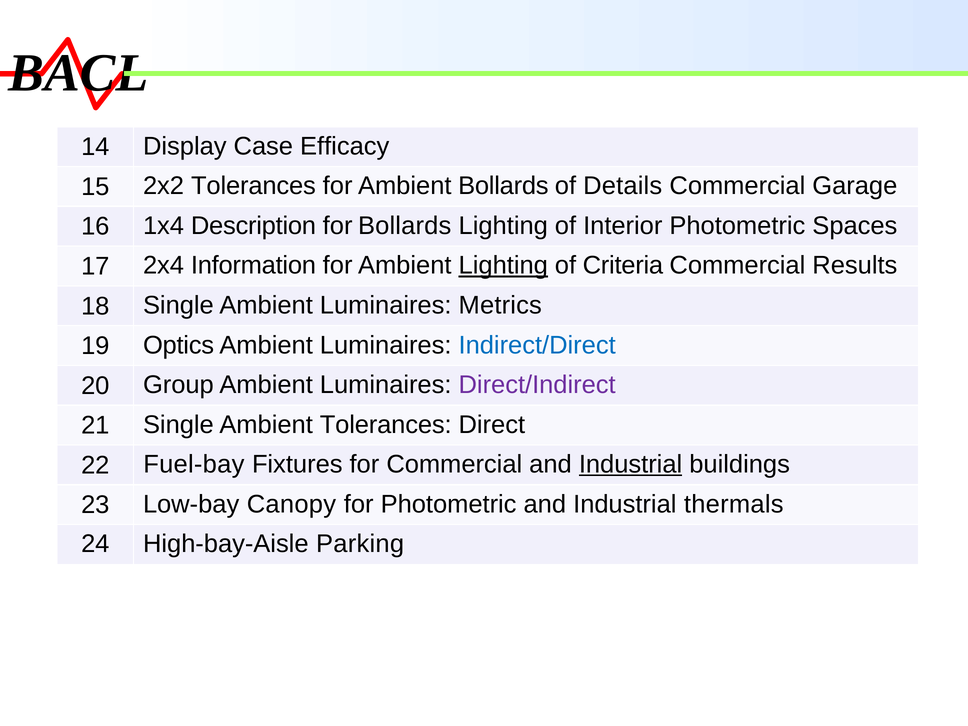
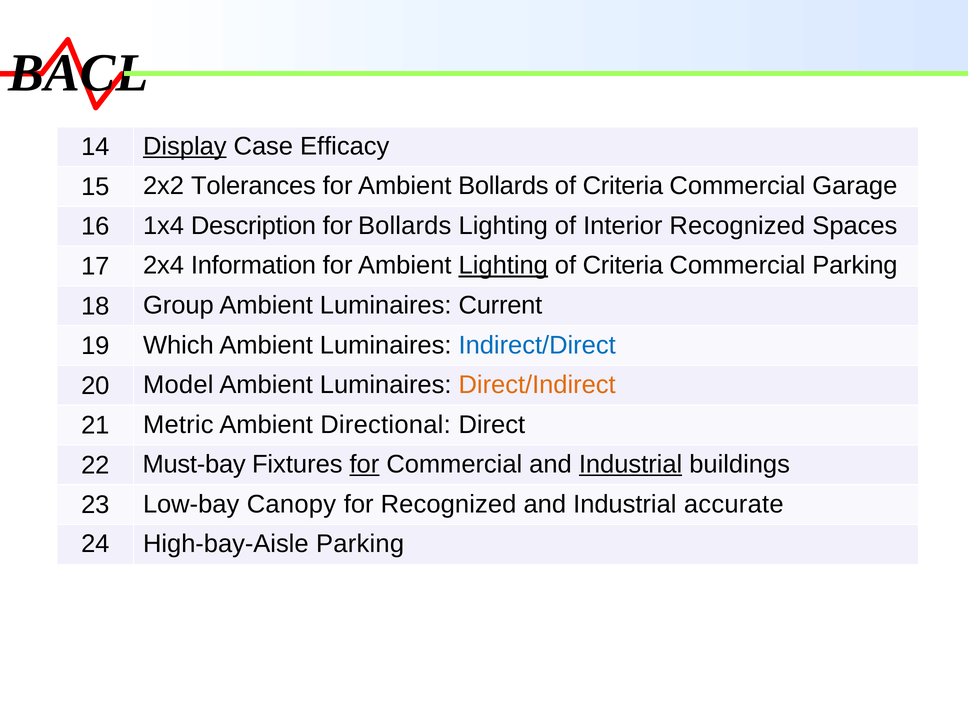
Display underline: none -> present
Details at (623, 186): Details -> Criteria
Interior Photometric: Photometric -> Recognized
Commercial Results: Results -> Parking
18 Single: Single -> Group
Metrics: Metrics -> Current
Optics: Optics -> Which
Group: Group -> Model
Direct/Indirect colour: purple -> orange
21 Single: Single -> Metric
Ambient Tolerances: Tolerances -> Directional
Fuel-bay: Fuel-bay -> Must-bay
for at (364, 464) underline: none -> present
for Photometric: Photometric -> Recognized
thermals: thermals -> accurate
